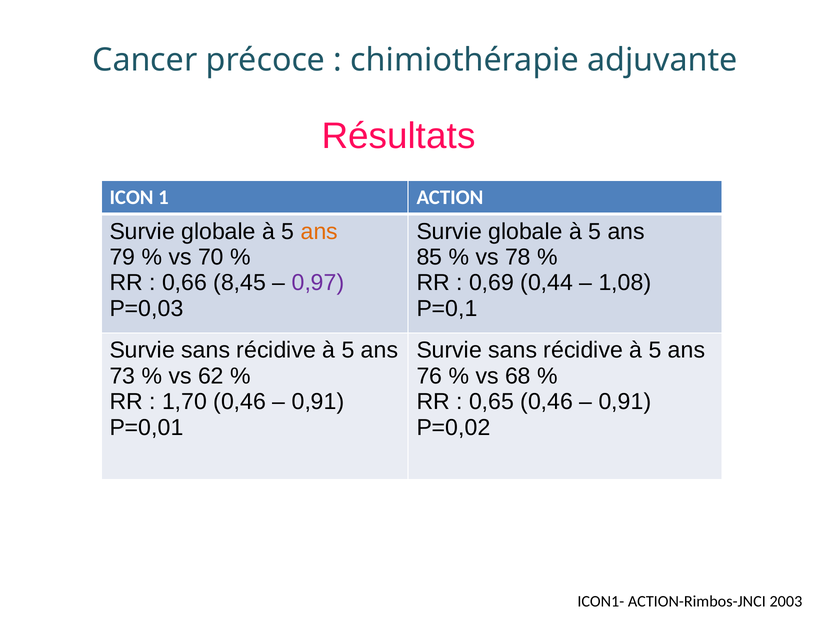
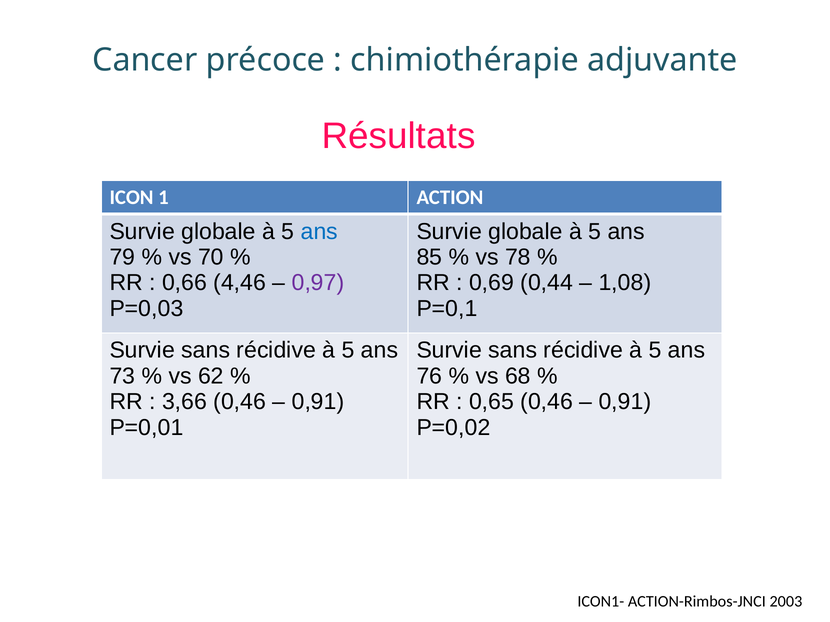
ans at (319, 232) colour: orange -> blue
8,45: 8,45 -> 4,46
1,70: 1,70 -> 3,66
